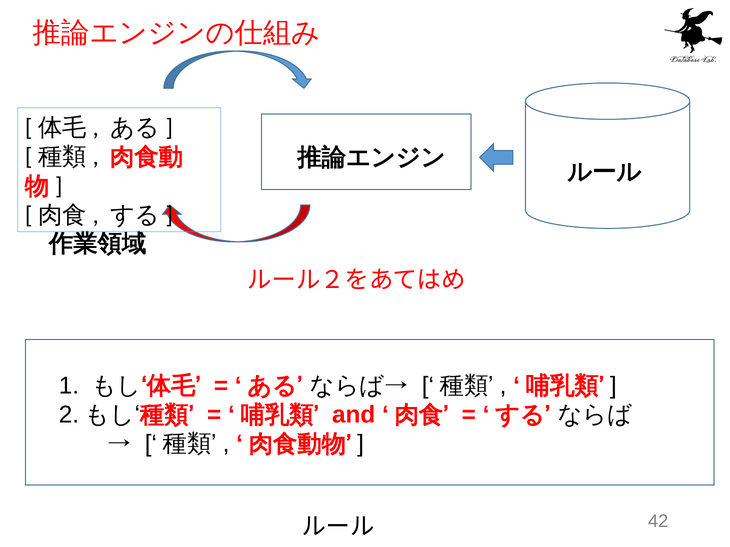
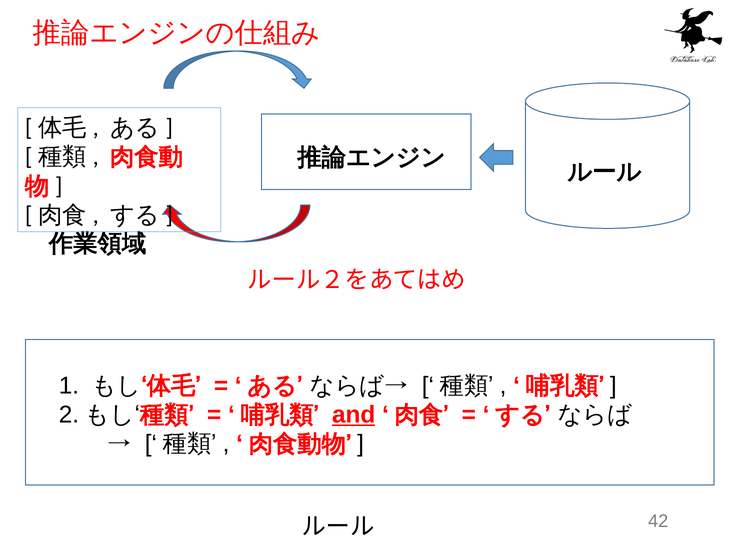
and underline: none -> present
